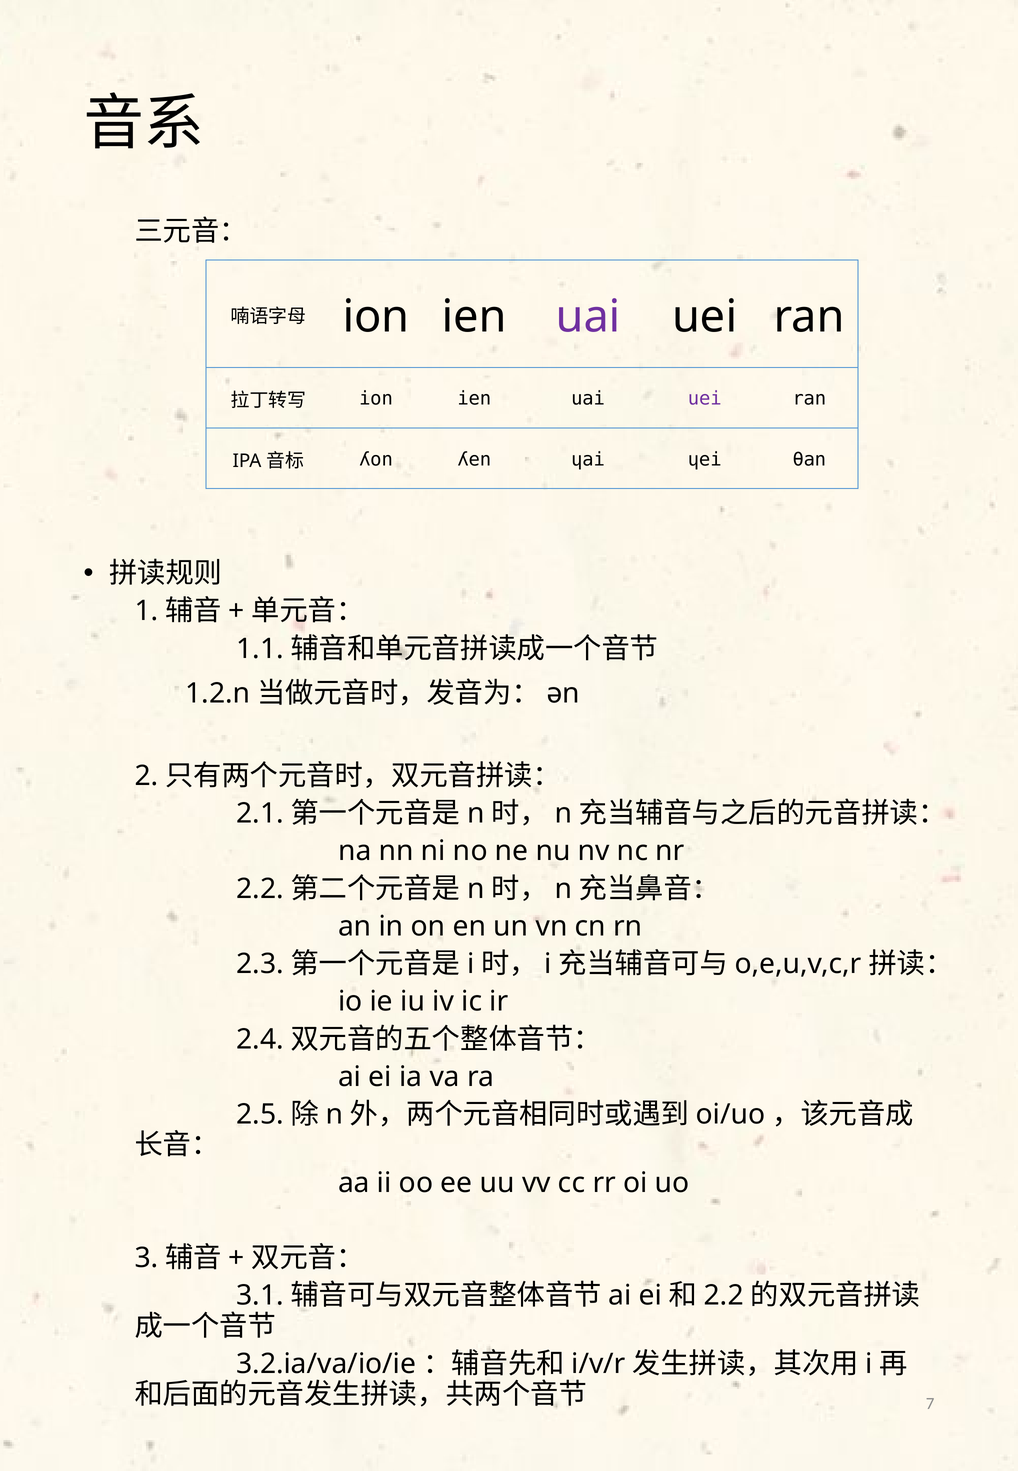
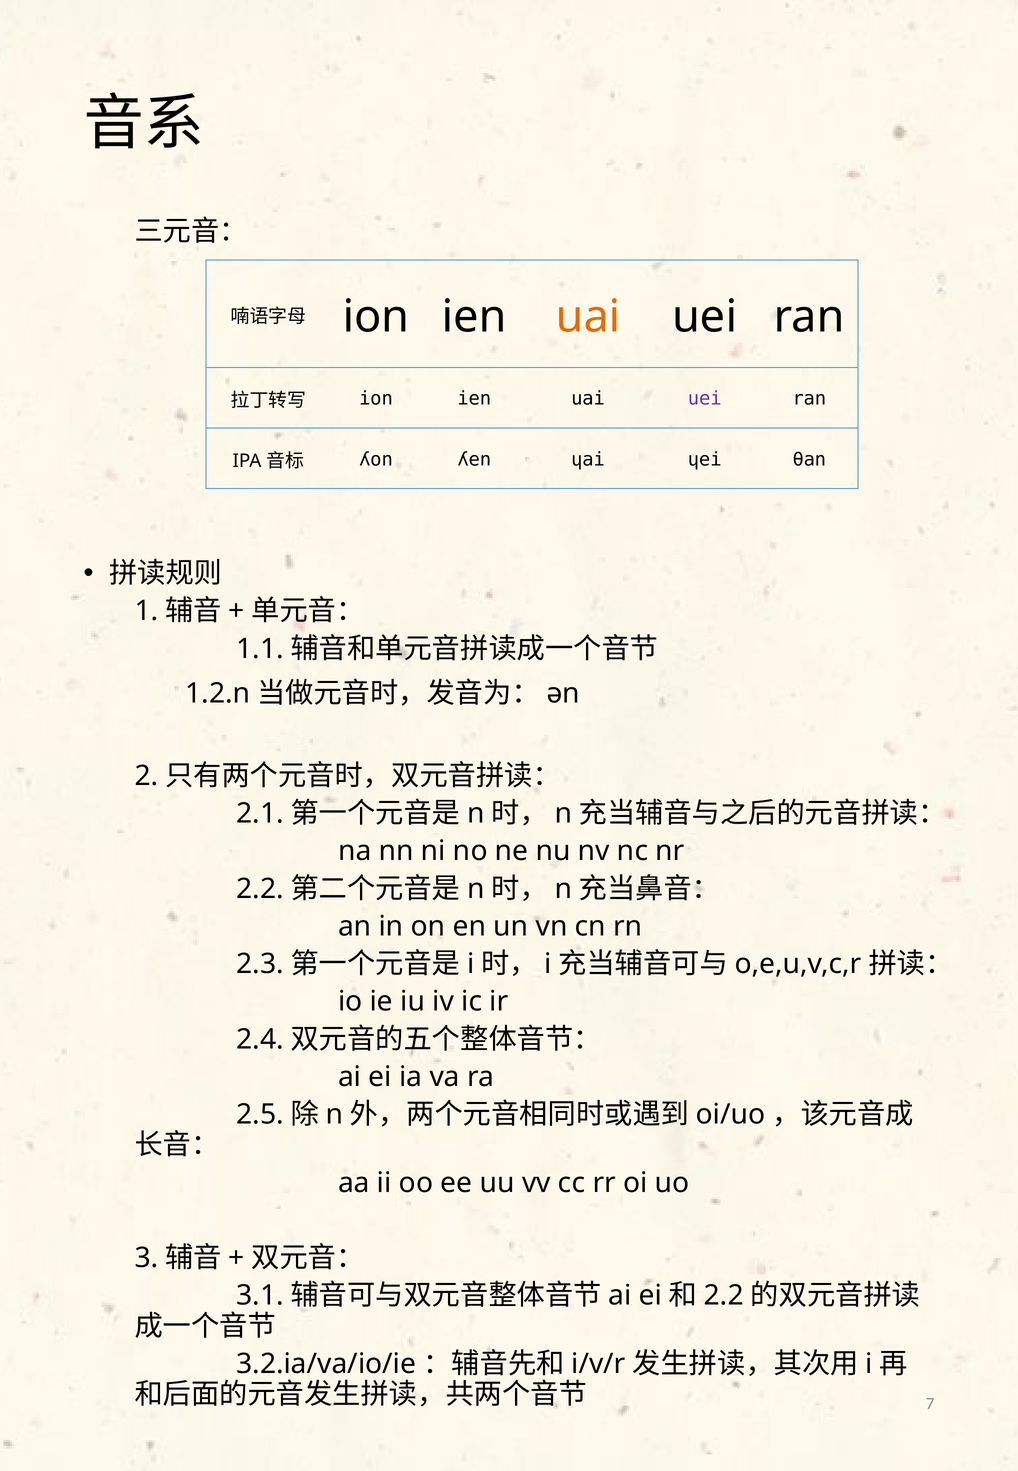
uai at (588, 317) colour: purple -> orange
